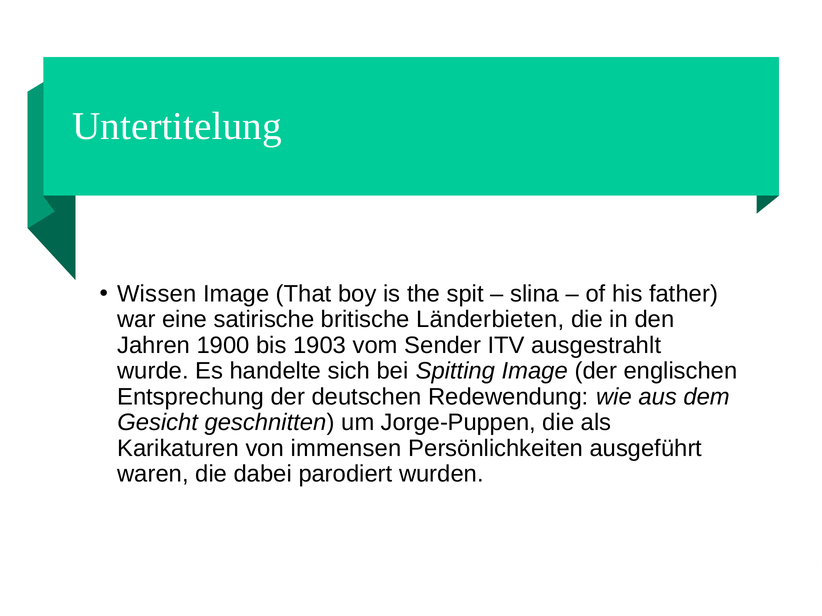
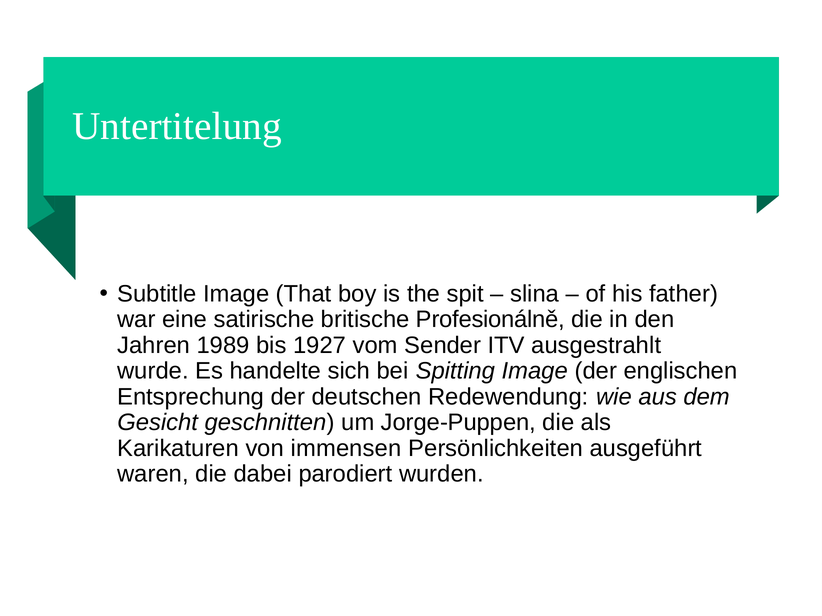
Wissen: Wissen -> Subtitle
Länderbieten: Länderbieten -> Profesionálně
1900: 1900 -> 1989
1903: 1903 -> 1927
